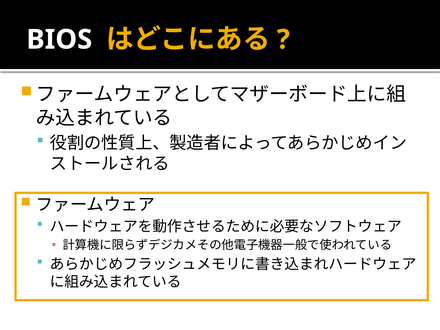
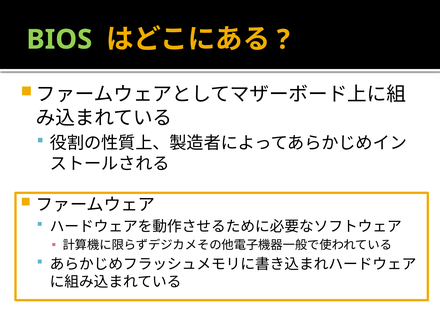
BIOS colour: white -> light green
